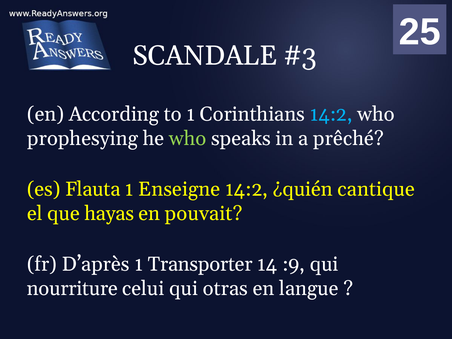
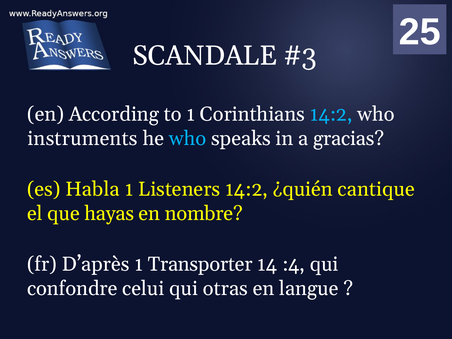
prophesying: prophesying -> instruments
who at (188, 138) colour: light green -> light blue
prêché: prêché -> gracias
Flauta: Flauta -> Habla
Enseigne: Enseigne -> Listeners
pouvait: pouvait -> nombre
:9: :9 -> :4
nourriture: nourriture -> confondre
